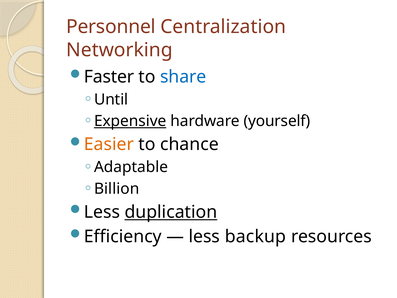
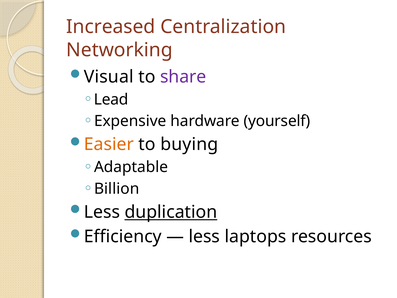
Personnel: Personnel -> Increased
Faster: Faster -> Visual
share colour: blue -> purple
Until: Until -> Lead
Expensive underline: present -> none
chance: chance -> buying
backup: backup -> laptops
